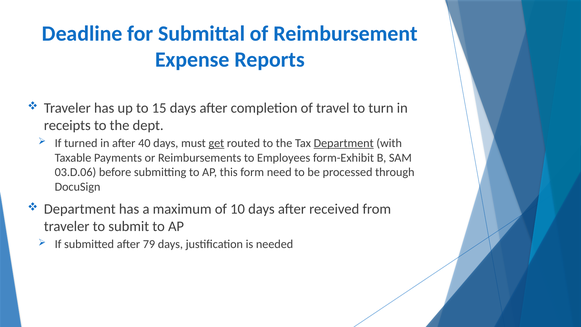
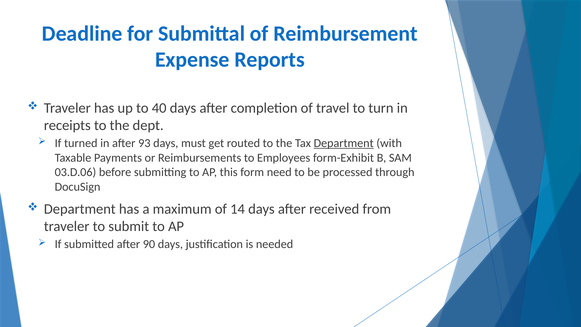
15: 15 -> 40
40: 40 -> 93
get underline: present -> none
10: 10 -> 14
79: 79 -> 90
